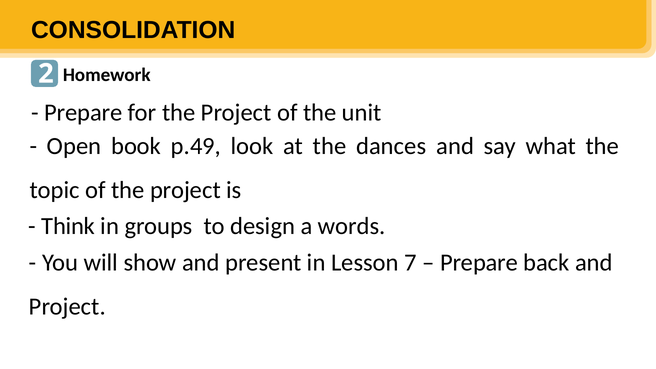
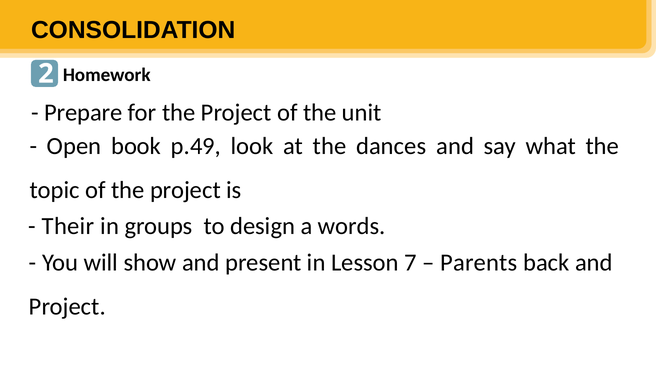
Think: Think -> Their
Prepare at (479, 262): Prepare -> Parents
